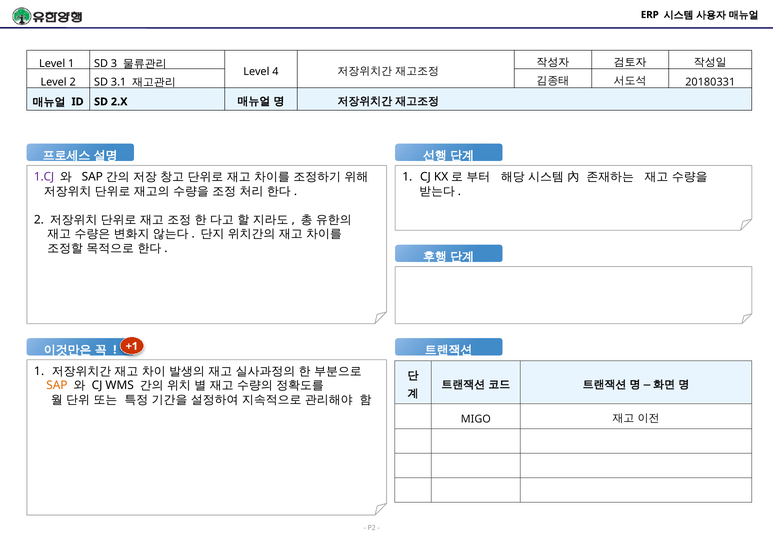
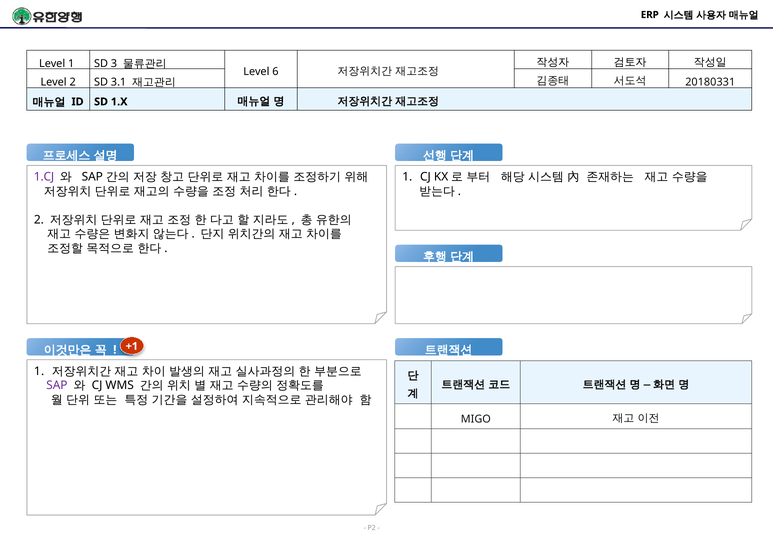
4: 4 -> 6
2.X: 2.X -> 1.X
SAP colour: orange -> purple
